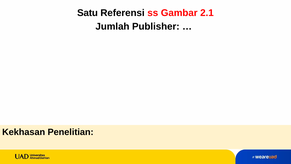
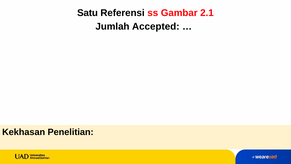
Publisher: Publisher -> Accepted
